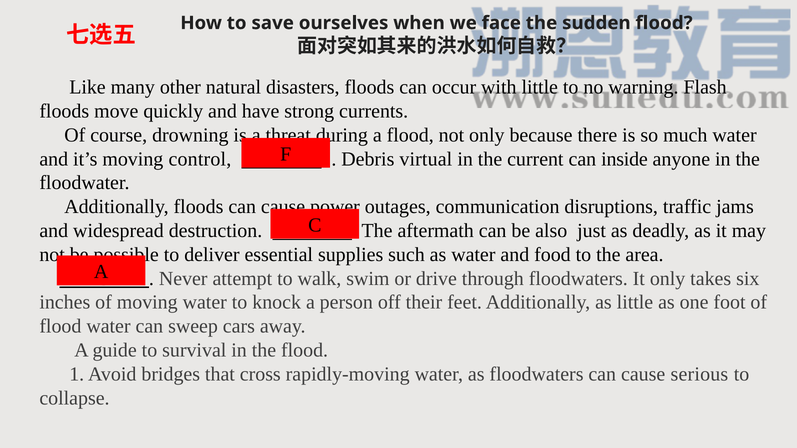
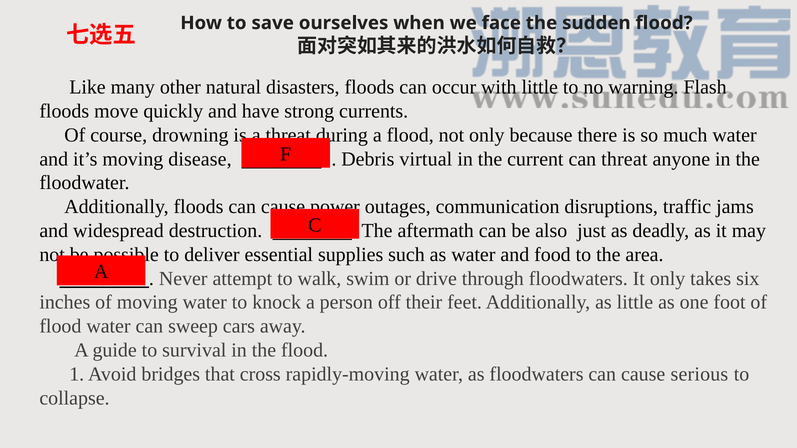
control: control -> disease
can inside: inside -> threat
